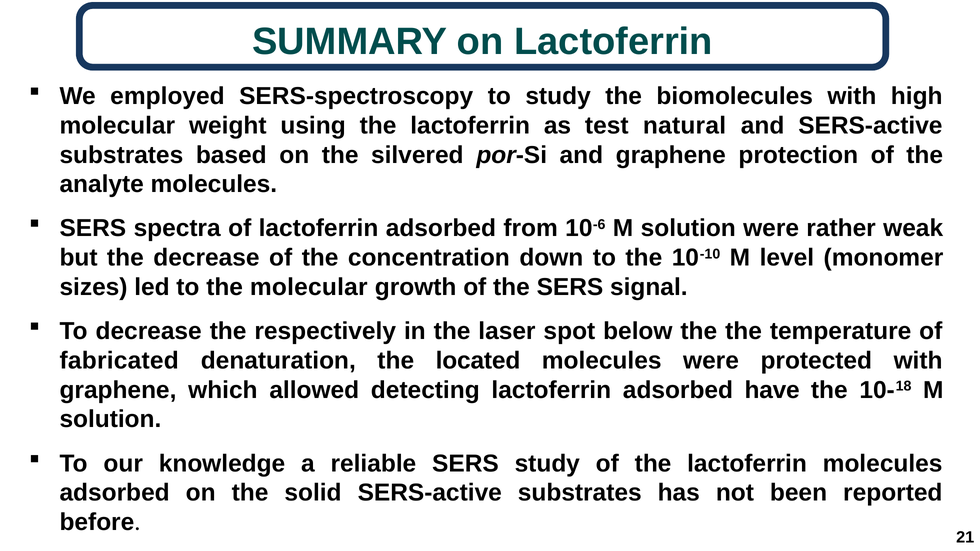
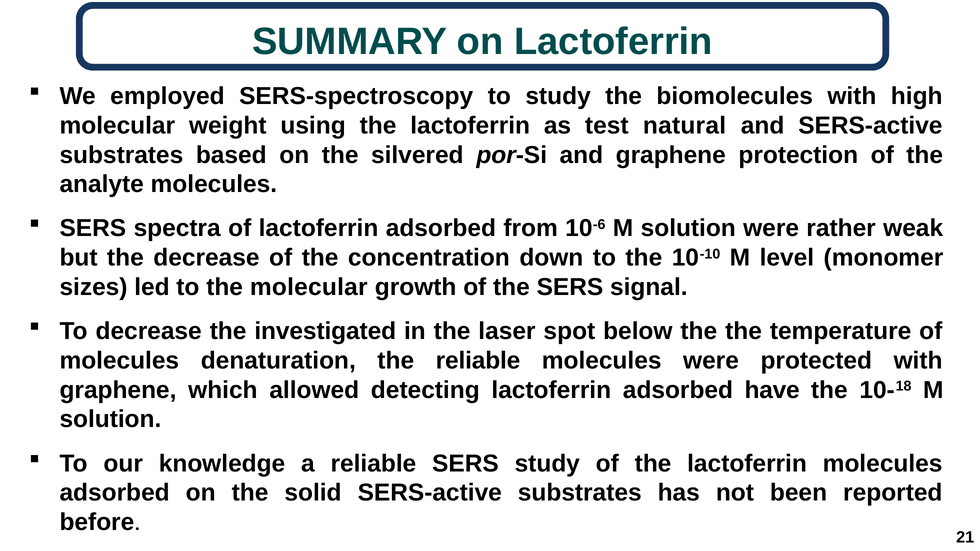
respectively: respectively -> investigated
fabricated at (119, 361): fabricated -> molecules
the located: located -> reliable
